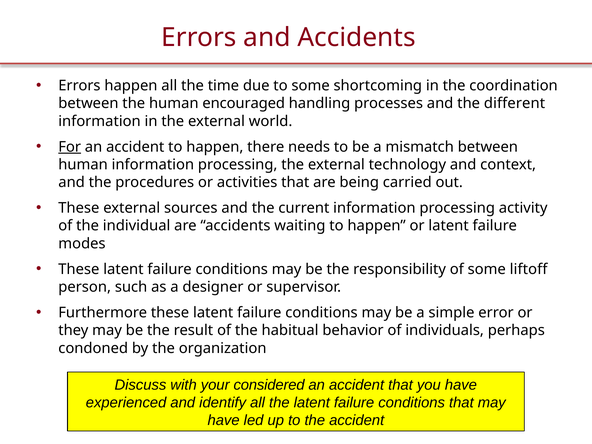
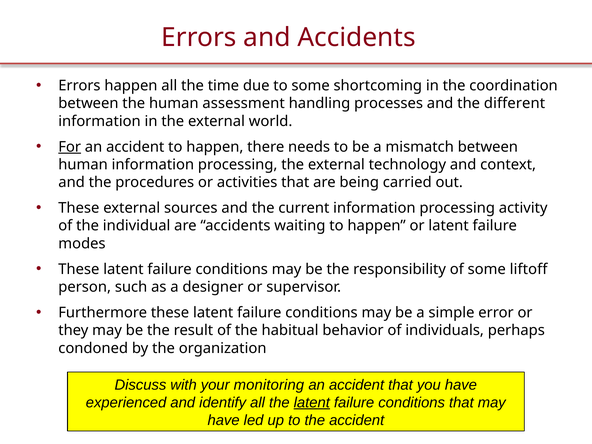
encouraged: encouraged -> assessment
considered: considered -> monitoring
latent at (312, 403) underline: none -> present
